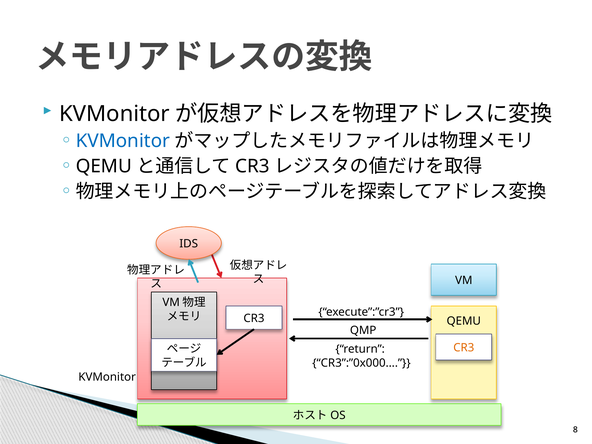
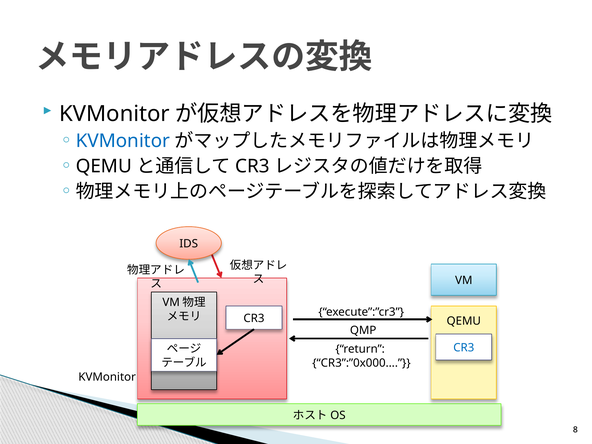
CR3 at (464, 348) colour: orange -> blue
